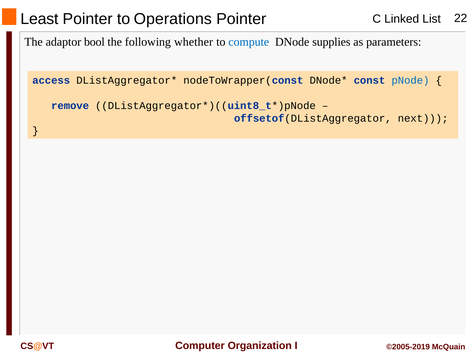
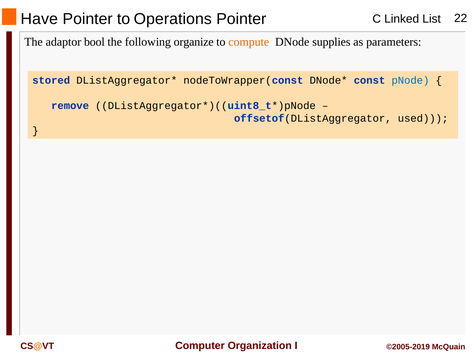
Least: Least -> Have
whether: whether -> organize
compute colour: blue -> orange
access: access -> stored
next: next -> used
